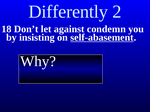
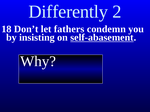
against: against -> fathers
